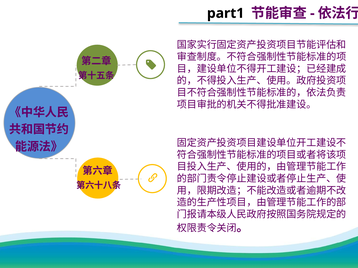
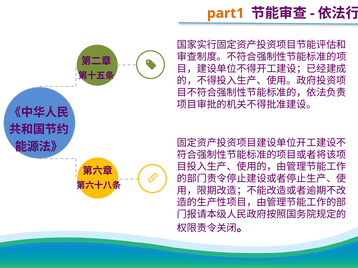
part1 colour: black -> orange
